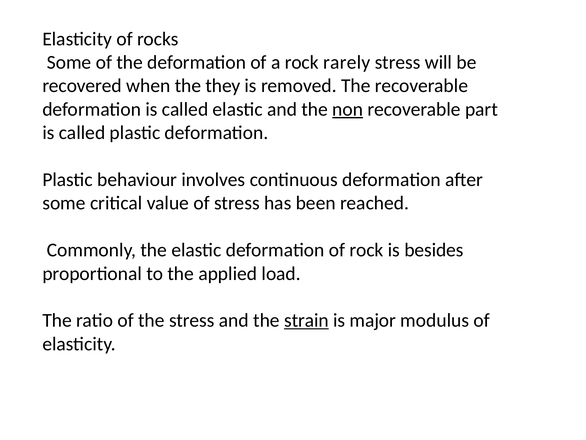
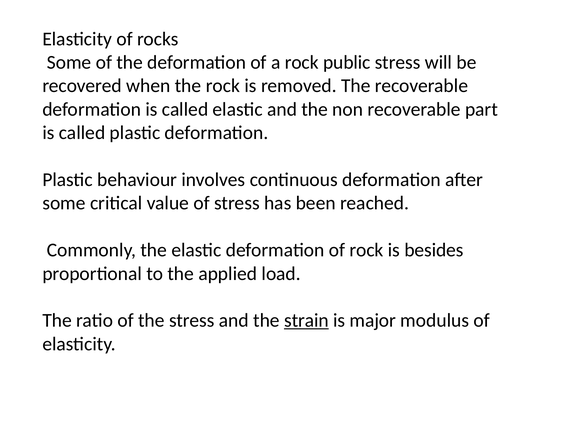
rarely: rarely -> public
the they: they -> rock
non underline: present -> none
